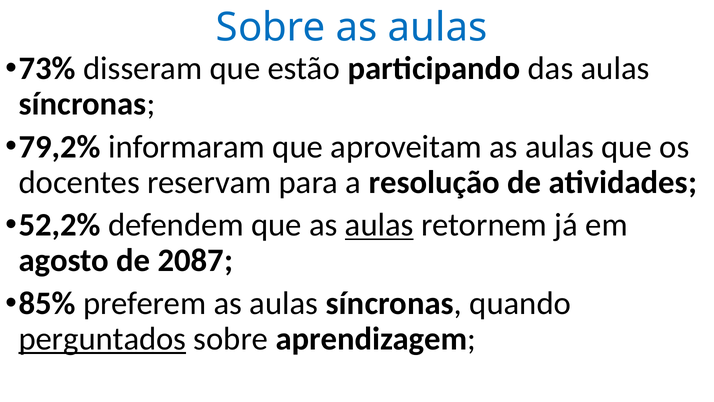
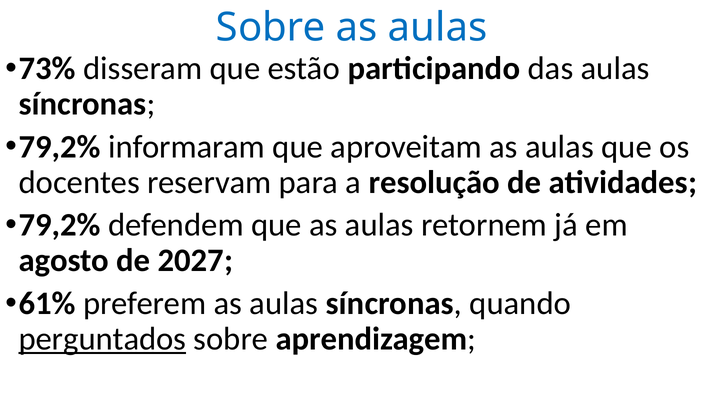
52,2% at (60, 225): 52,2% -> 79,2%
aulas at (379, 225) underline: present -> none
2087: 2087 -> 2027
85%: 85% -> 61%
